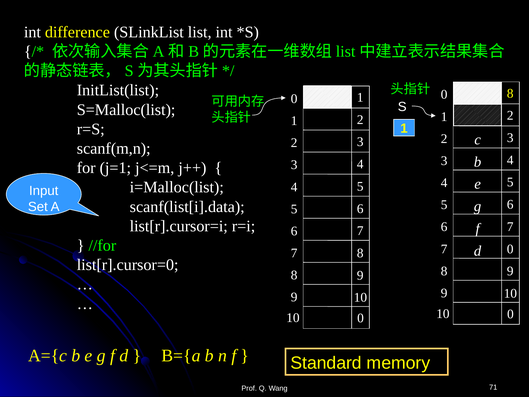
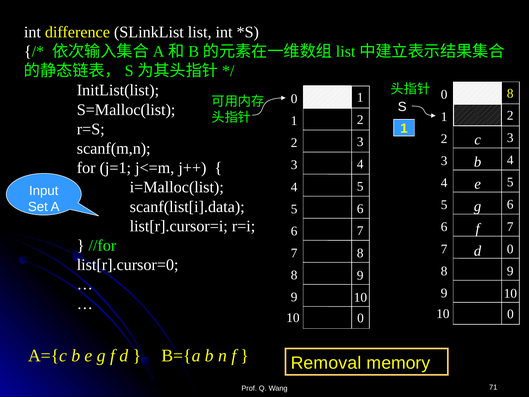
Standard: Standard -> Removal
